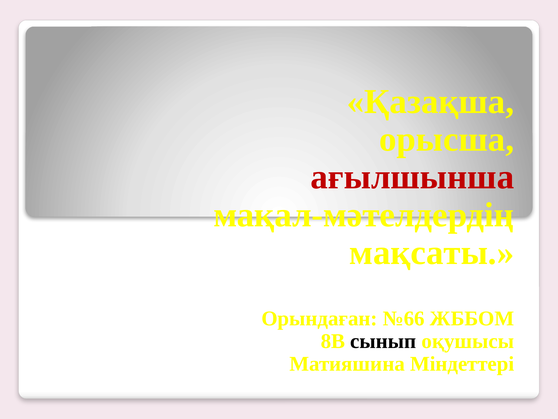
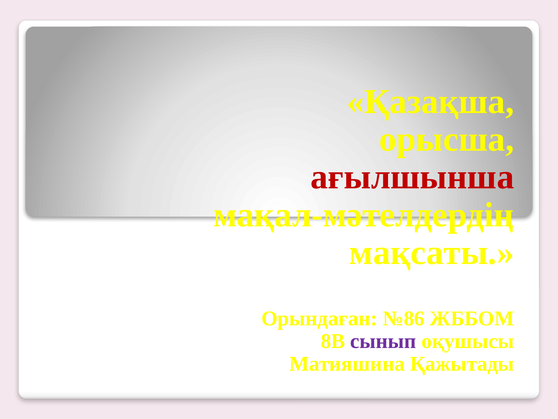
№66: №66 -> №86
сынып colour: black -> purple
Міндеттері: Міндеттері -> Қажытады
